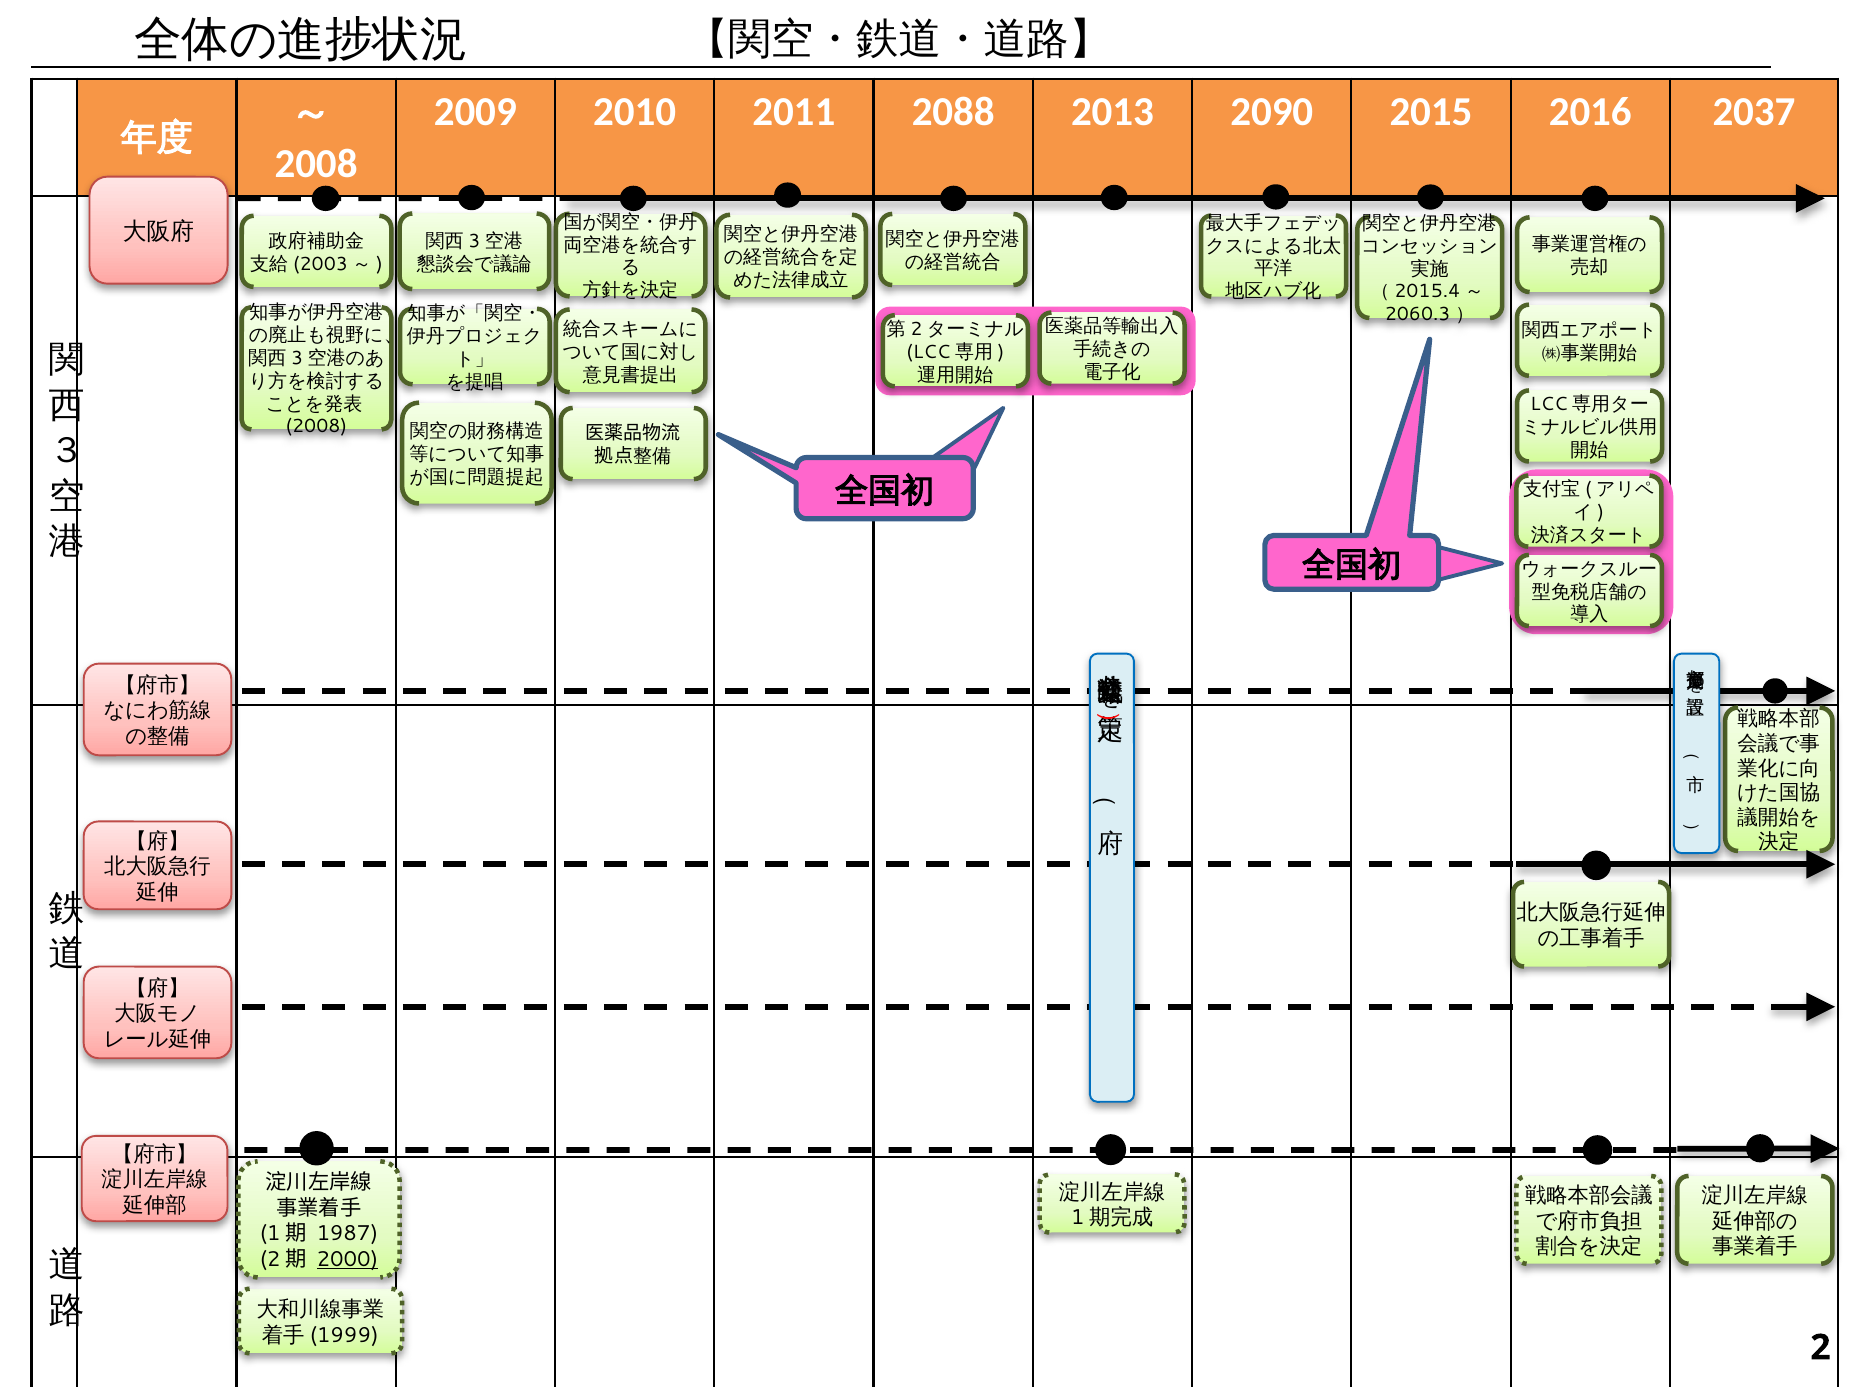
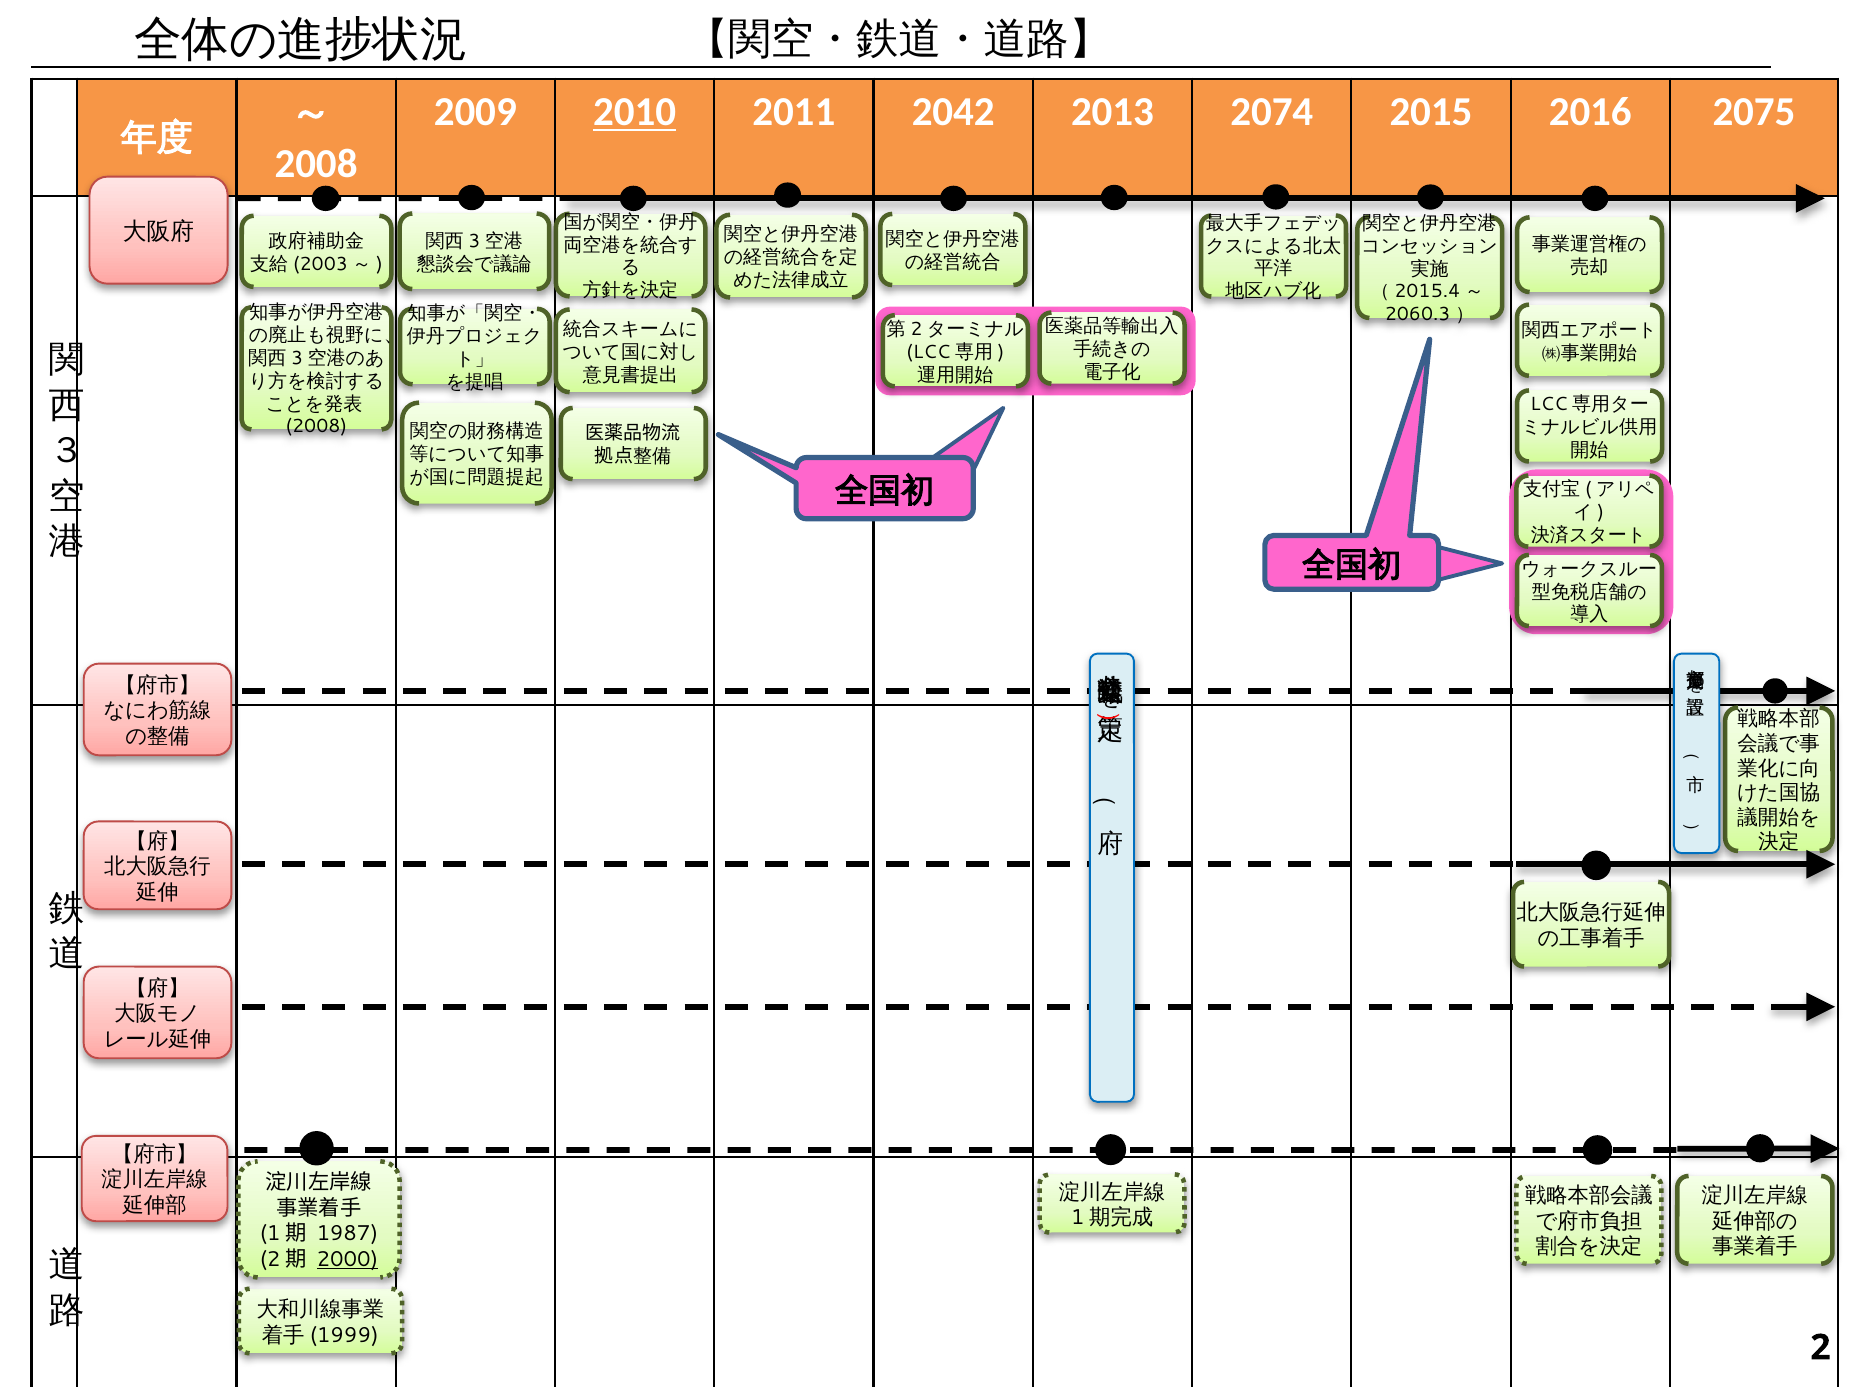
2010 underline: none -> present
2088: 2088 -> 2042
2090: 2090 -> 2074
2037: 2037 -> 2075
